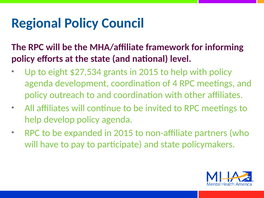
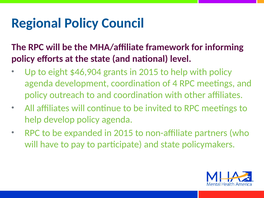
$27,534: $27,534 -> $46,904
